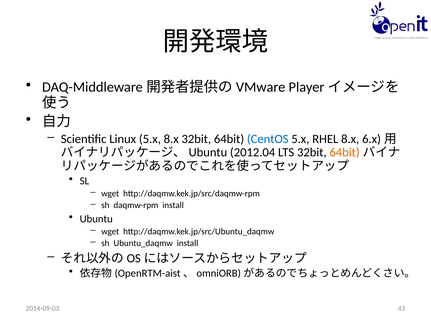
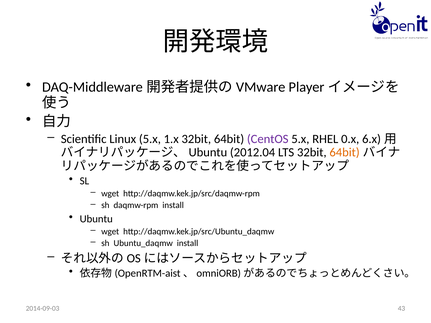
5.x 8.x: 8.x -> 1.x
CentOS colour: blue -> purple
RHEL 8.x: 8.x -> 0.x
